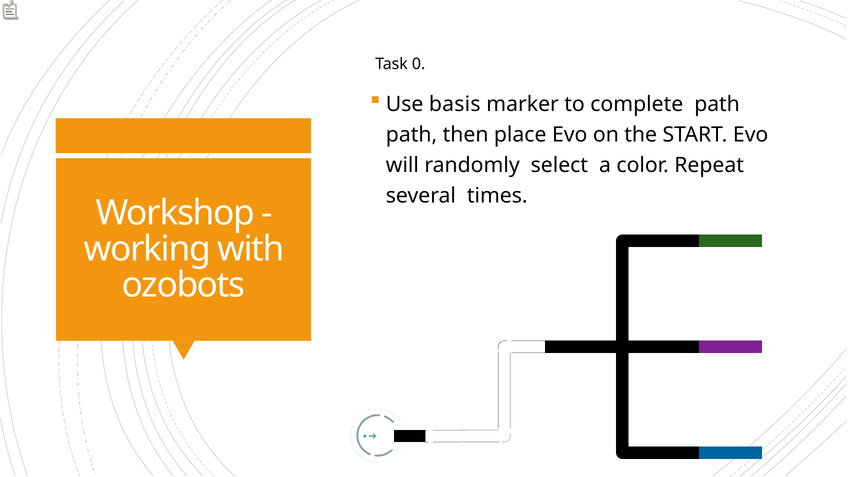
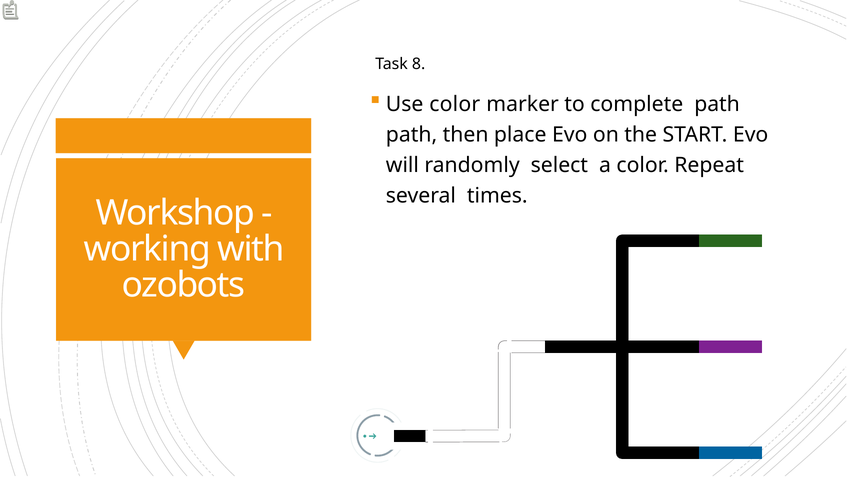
0: 0 -> 8
Use basis: basis -> color
